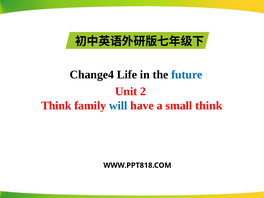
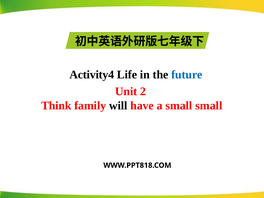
Change4: Change4 -> Activity4
will colour: blue -> black
small think: think -> small
